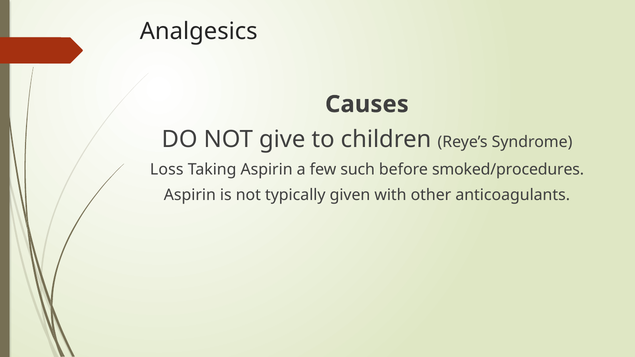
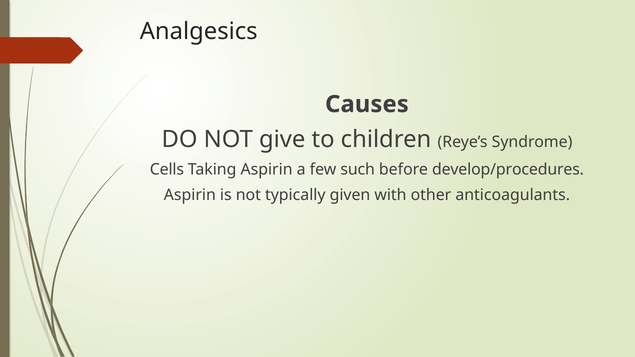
Loss: Loss -> Cells
smoked/procedures: smoked/procedures -> develop/procedures
